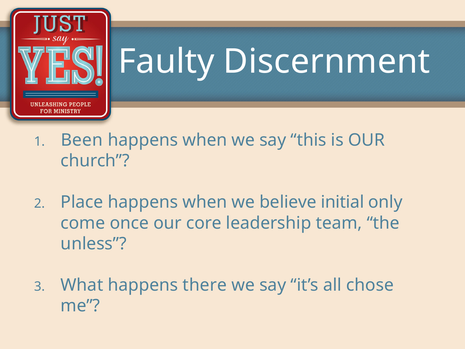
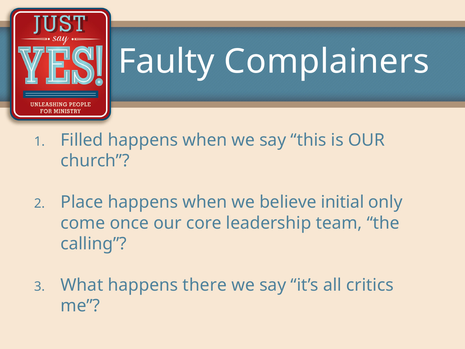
Discernment: Discernment -> Complainers
Been: Been -> Filled
unless: unless -> calling
chose: chose -> critics
